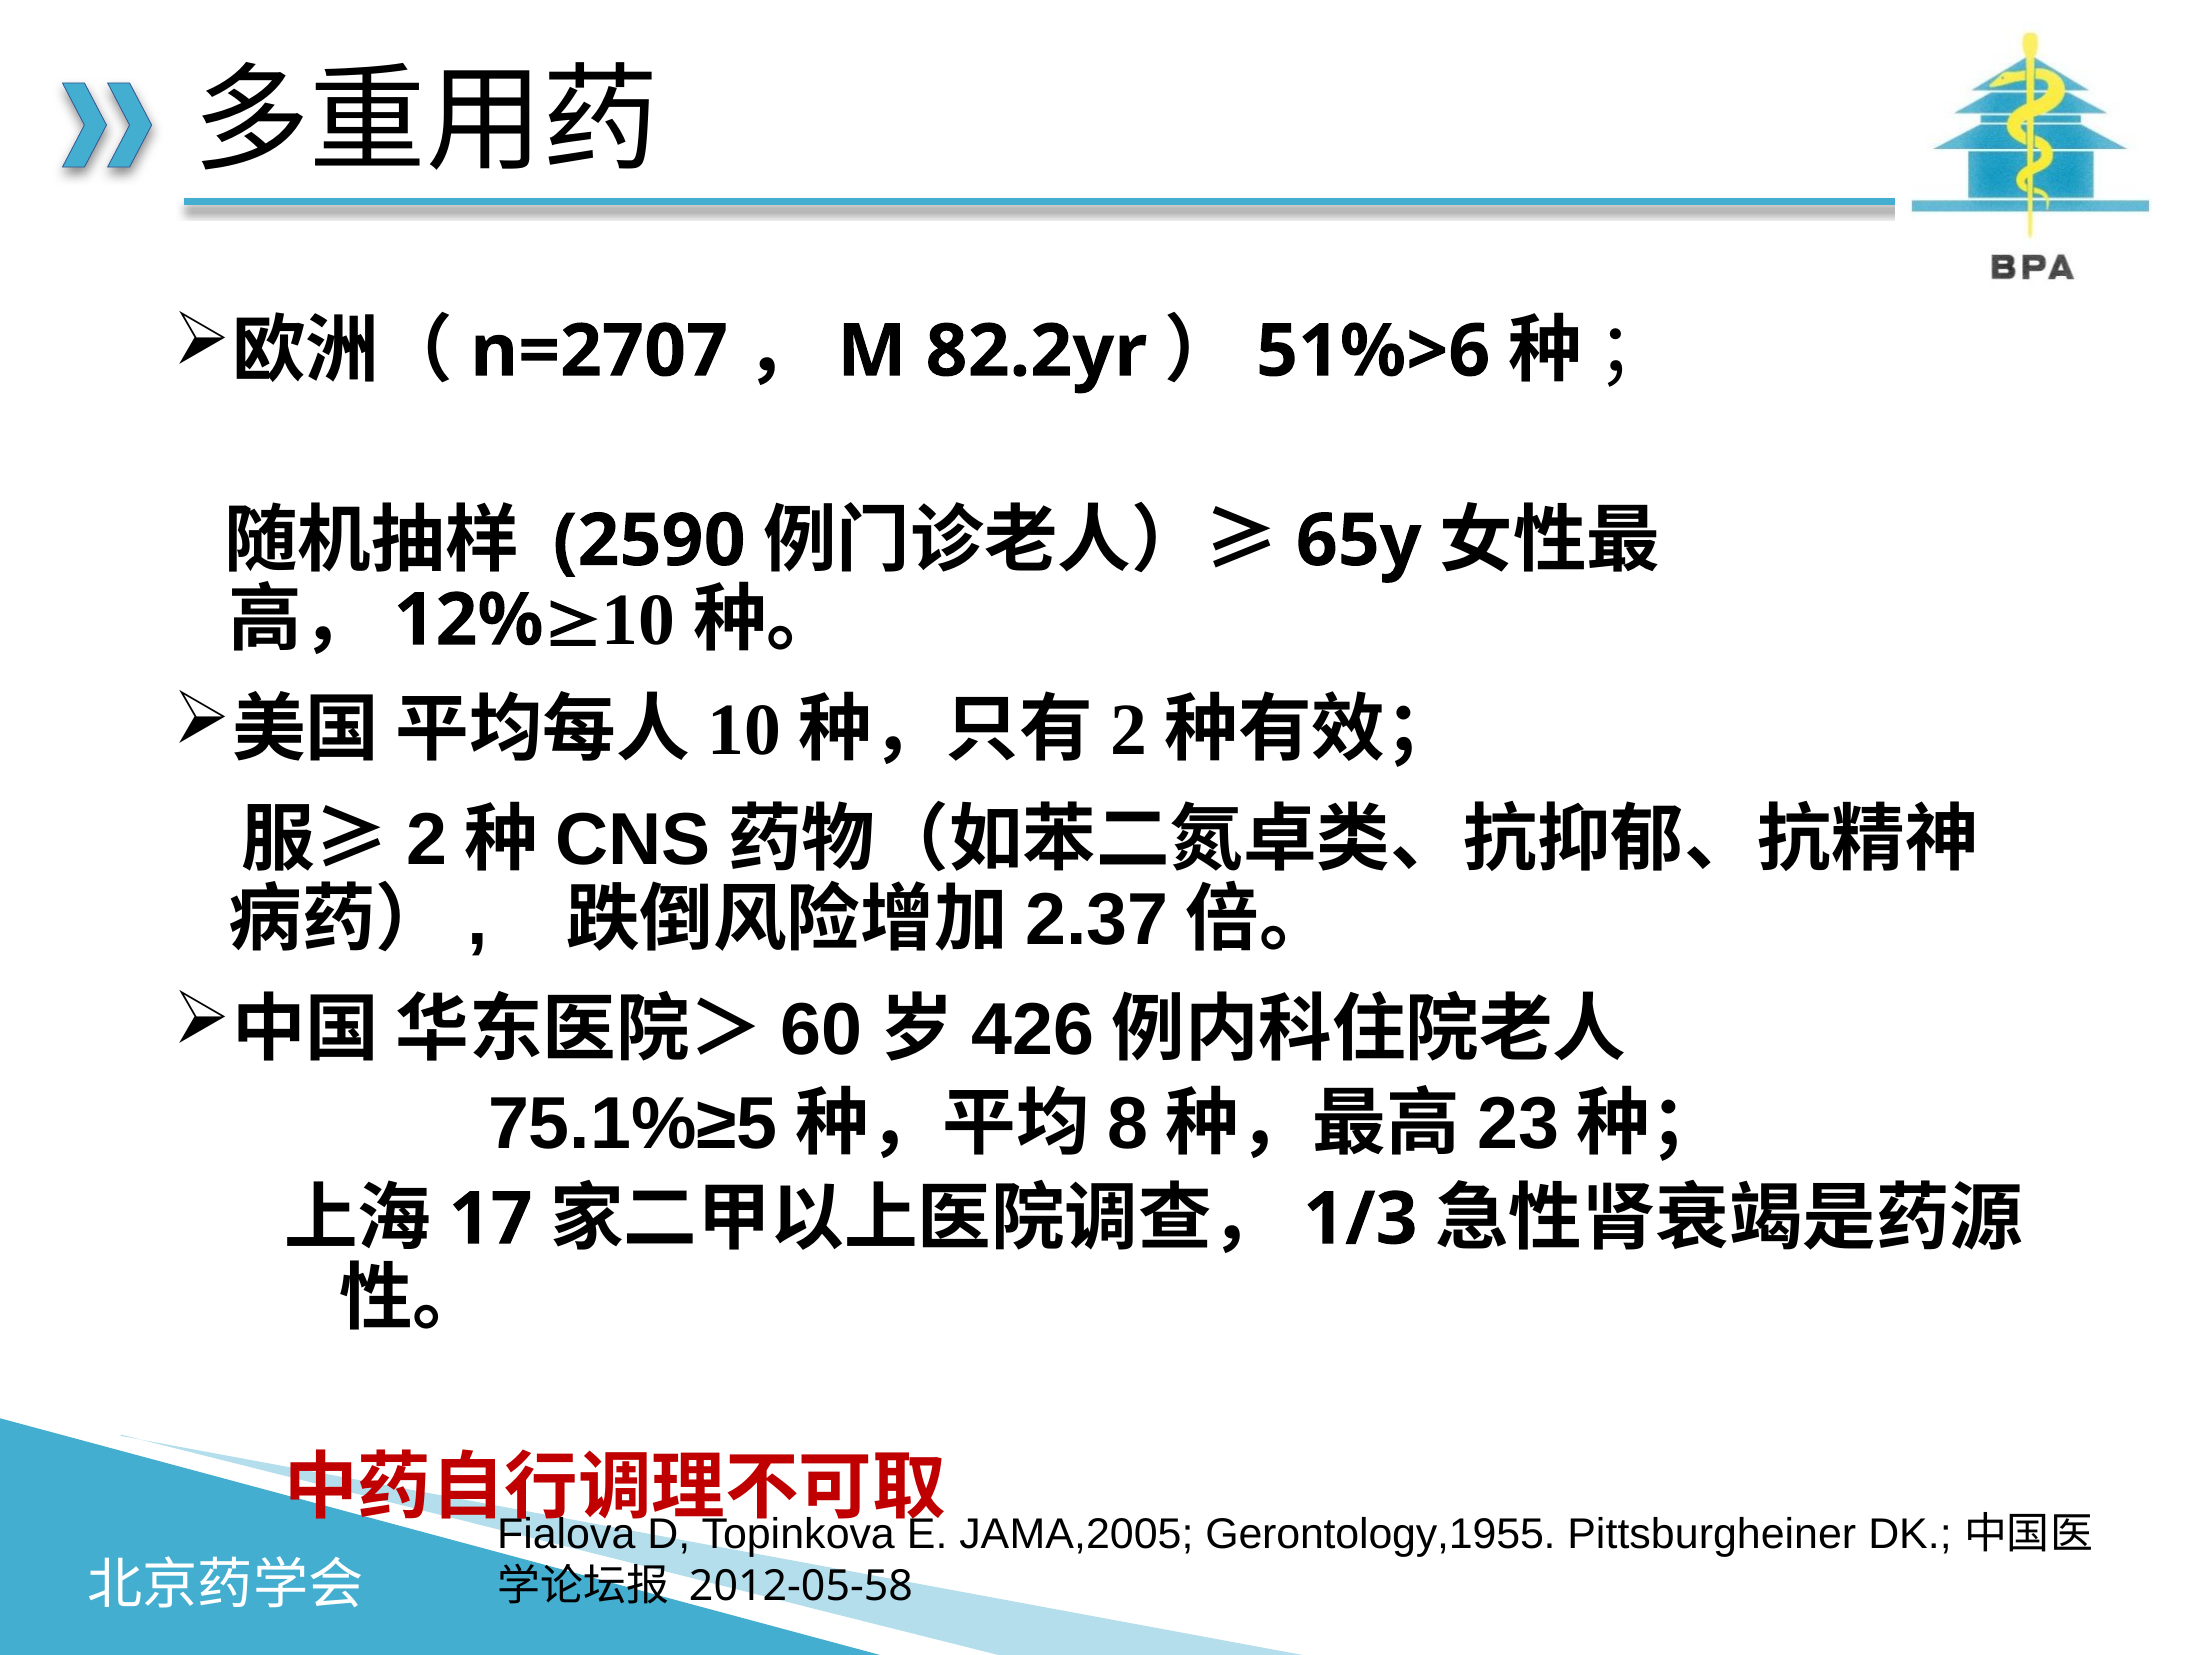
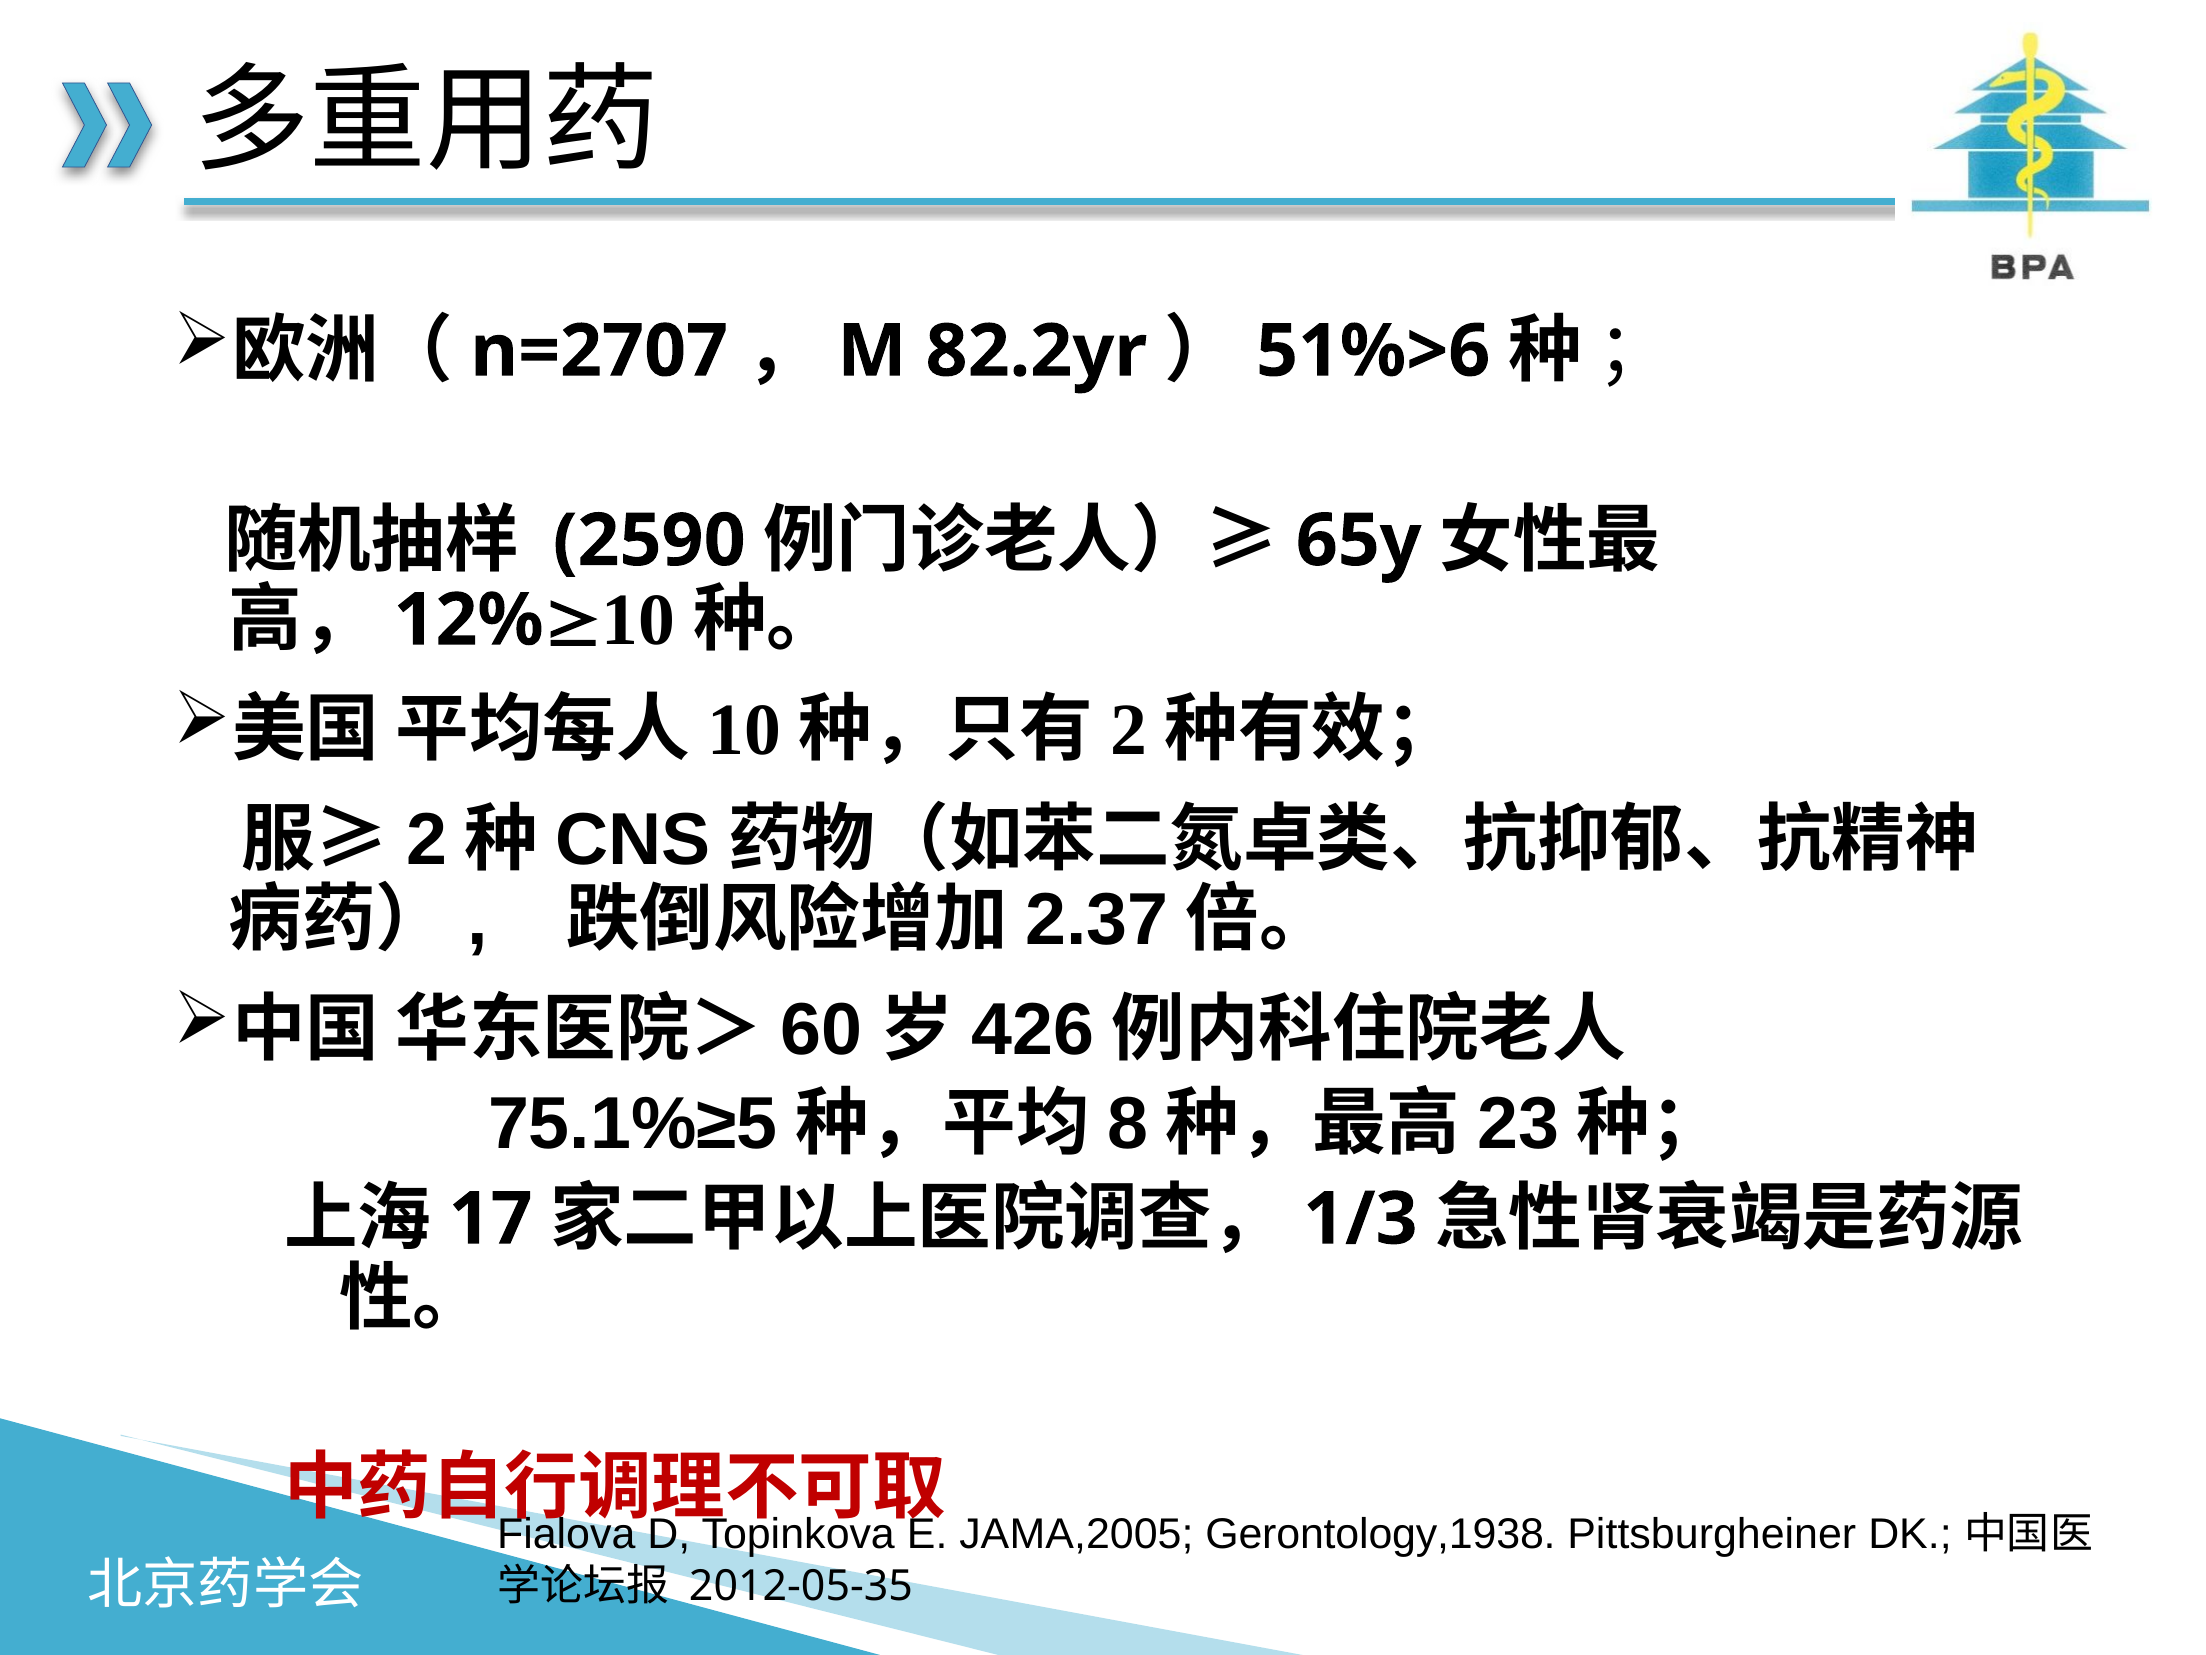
Gerontology,1955: Gerontology,1955 -> Gerontology,1938
2012-05-58: 2012-05-58 -> 2012-05-35
